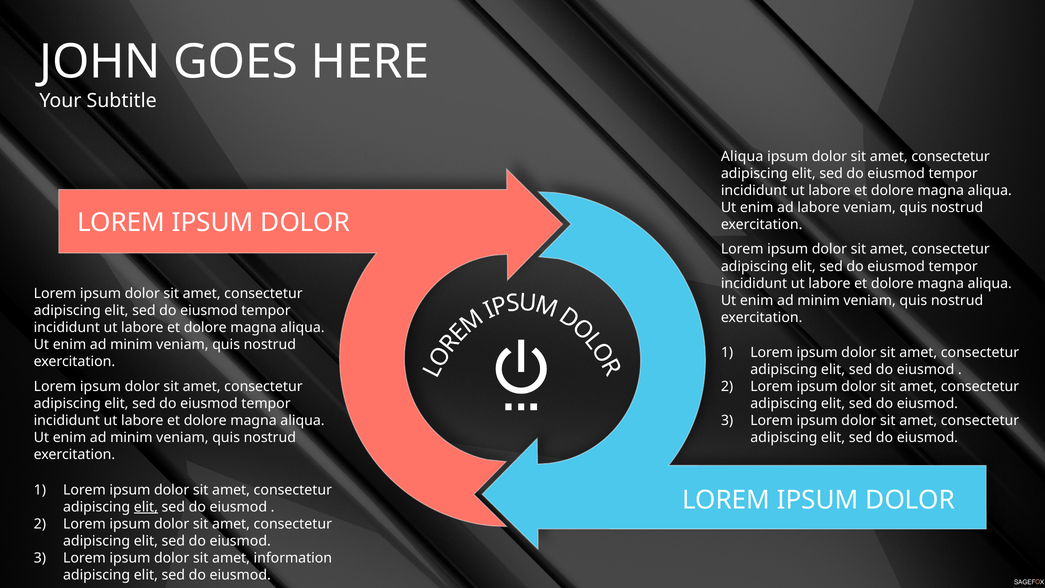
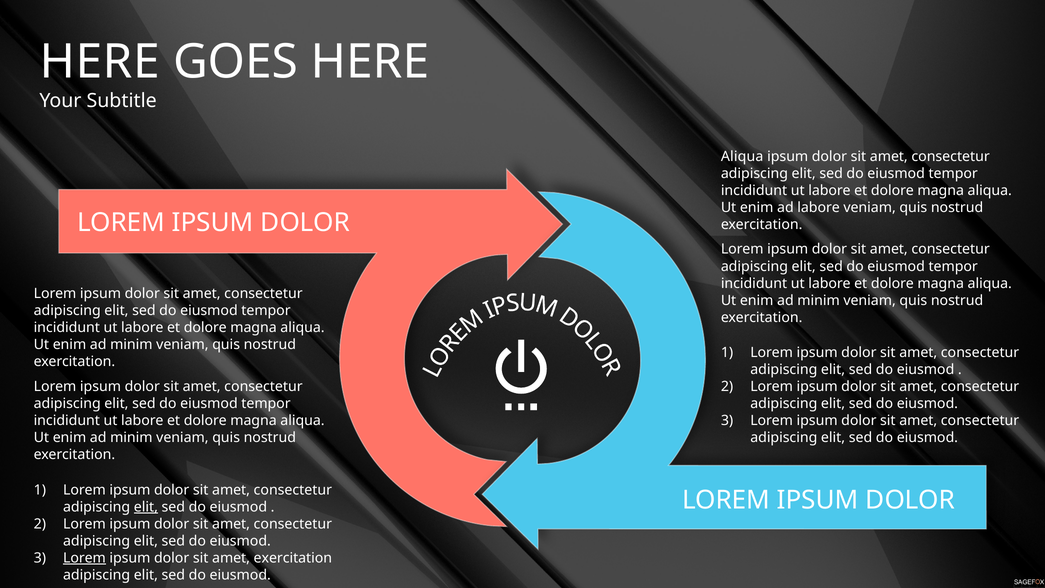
JOHN at (100, 62): JOHN -> HERE
Lorem at (84, 558) underline: none -> present
amet information: information -> exercitation
